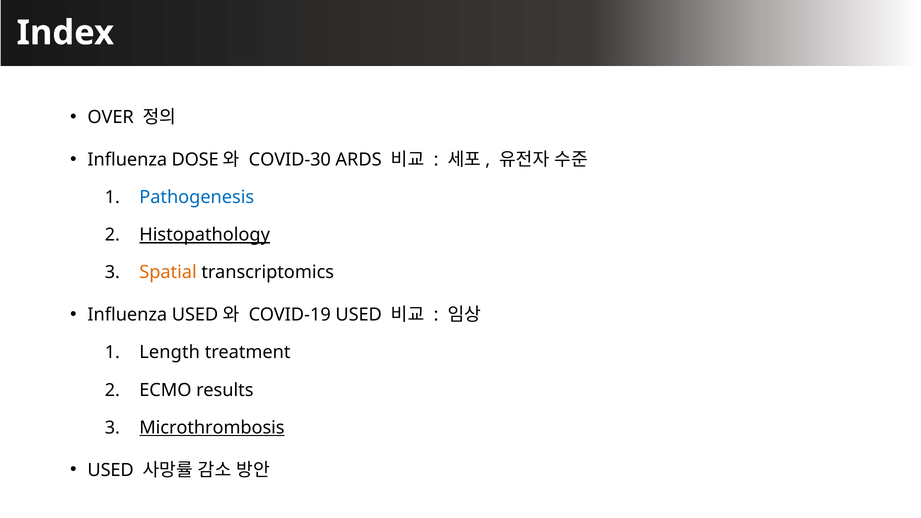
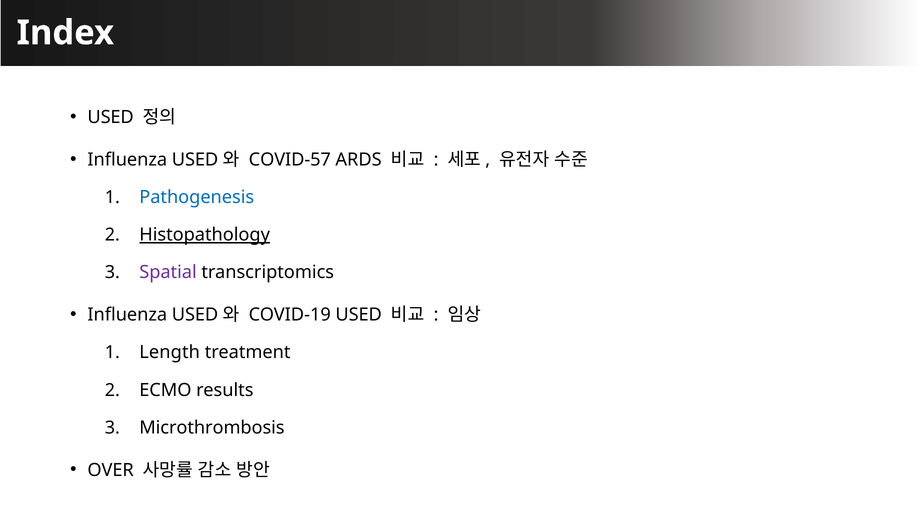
OVER at (111, 117): OVER -> USED
DOSE at (195, 160): DOSE -> USED
COVID-30: COVID-30 -> COVID-57
Spatial colour: orange -> purple
Microthrombosis underline: present -> none
USED at (111, 470): USED -> OVER
